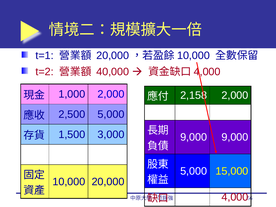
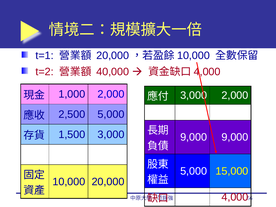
2,158 at (194, 95): 2,158 -> 3,000
